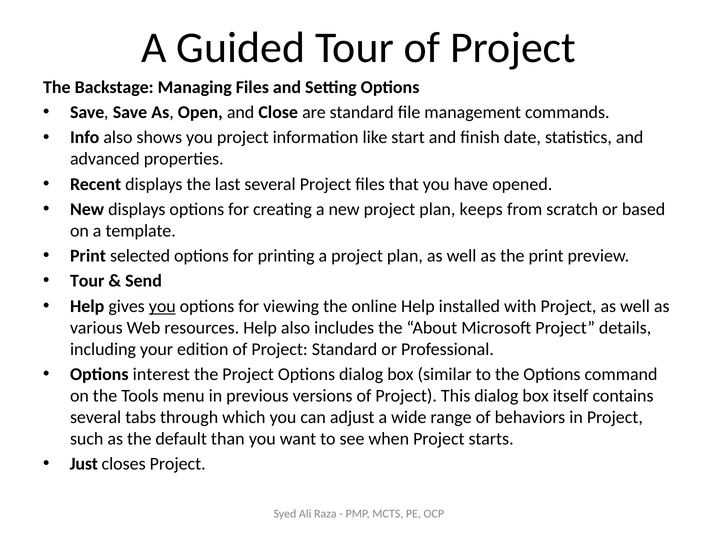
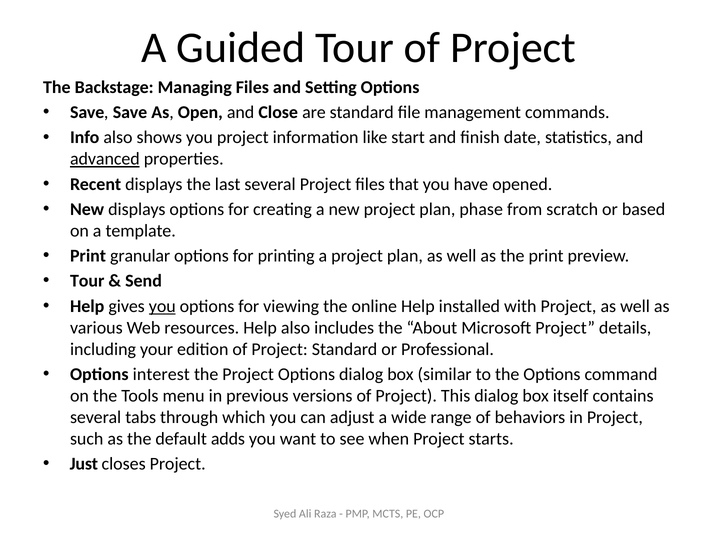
advanced underline: none -> present
keeps: keeps -> phase
selected: selected -> granular
than: than -> adds
